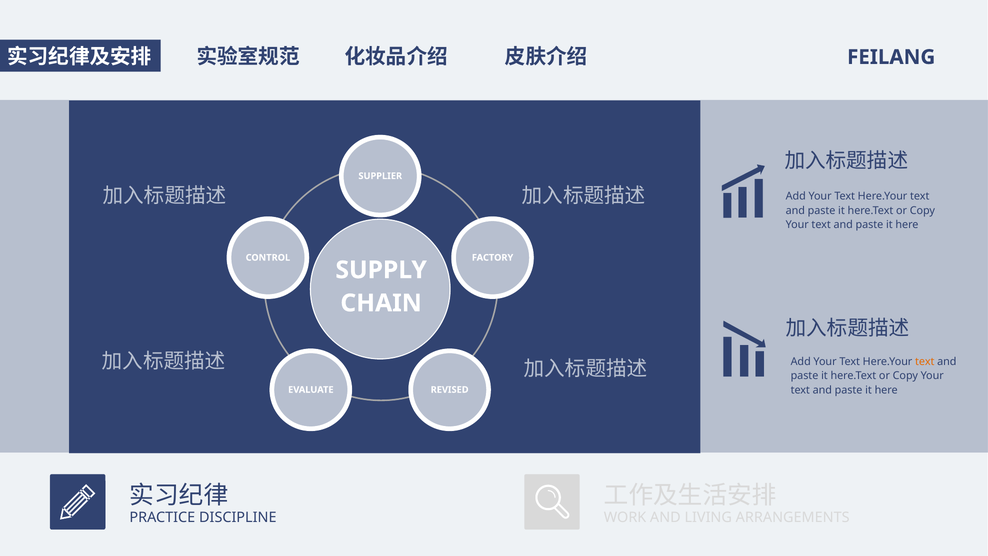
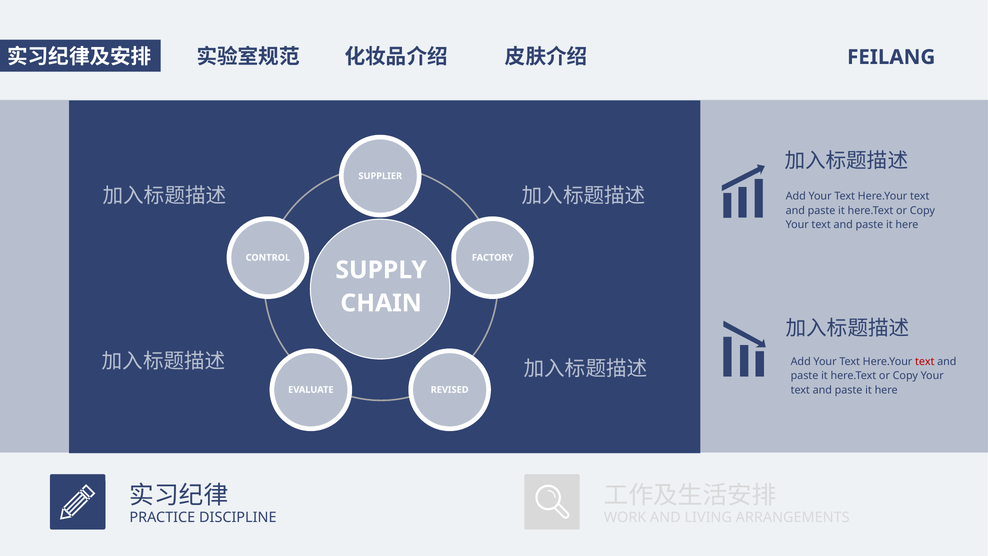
text at (925, 361) colour: orange -> red
